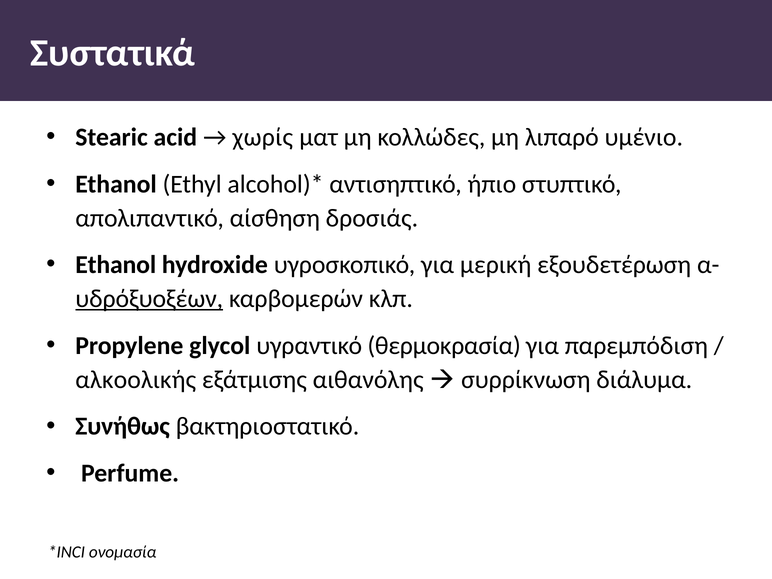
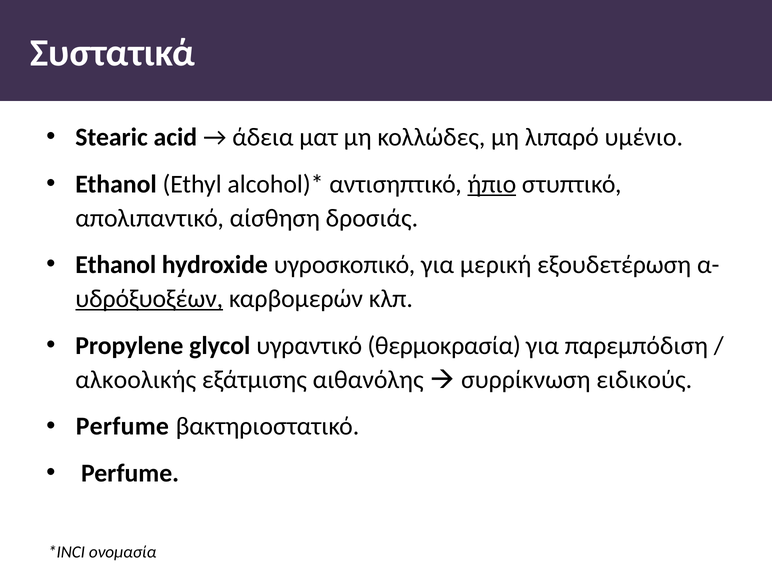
χωρίς: χωρίς -> άδεια
ήπιο underline: none -> present
διάλυμα: διάλυμα -> ειδικούς
Συνήθως at (123, 426): Συνήθως -> Perfume
